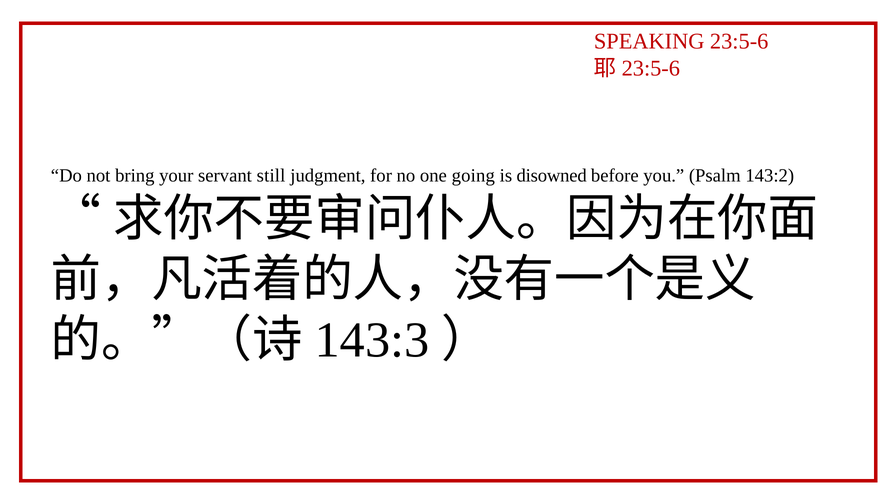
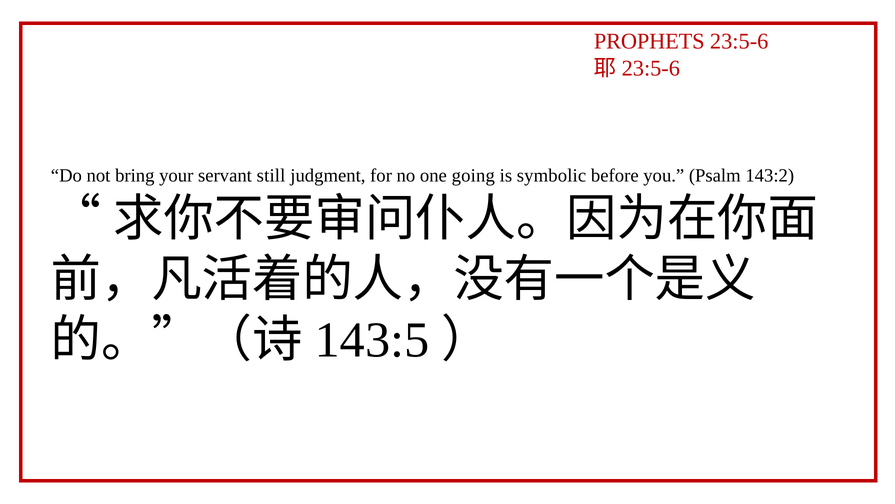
SPEAKING: SPEAKING -> PROPHETS
disowned: disowned -> symbolic
143:3: 143:3 -> 143:5
